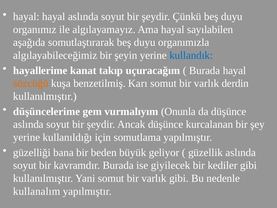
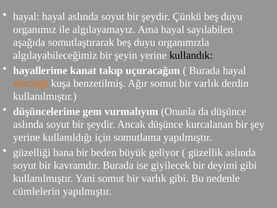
kullandık colour: blue -> black
Karı: Karı -> Ağır
kediler: kediler -> deyimi
kullanalım: kullanalım -> cümlelerin
